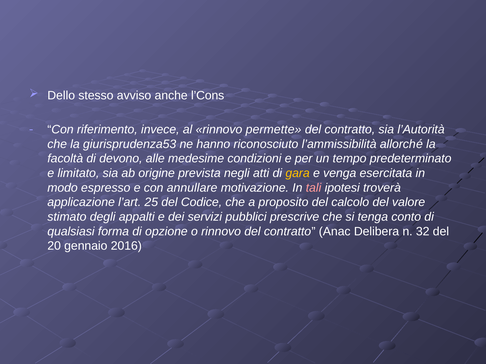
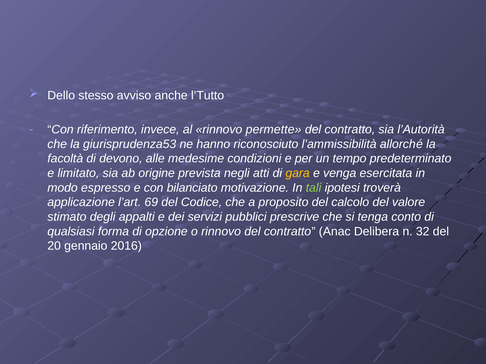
l’Cons: l’Cons -> l’Tutto
annullare: annullare -> bilanciato
tali colour: pink -> light green
25: 25 -> 69
